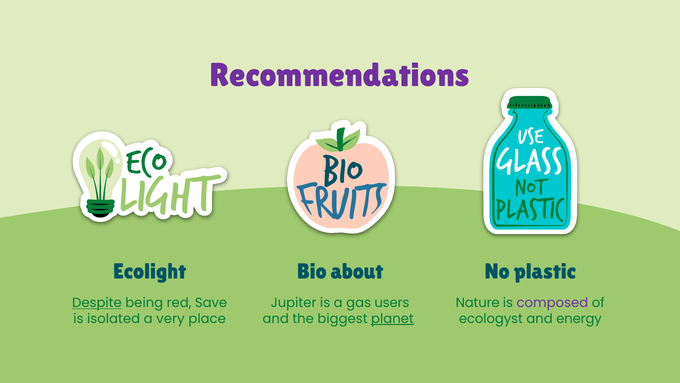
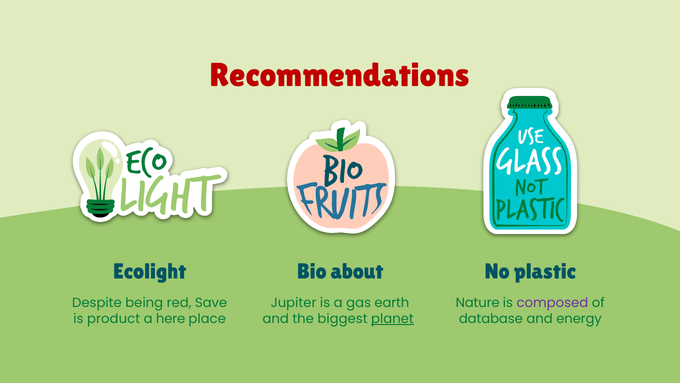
Recommendations colour: purple -> red
Despite underline: present -> none
users: users -> earth
isolated: isolated -> product
very: very -> here
ecologyst: ecologyst -> database
